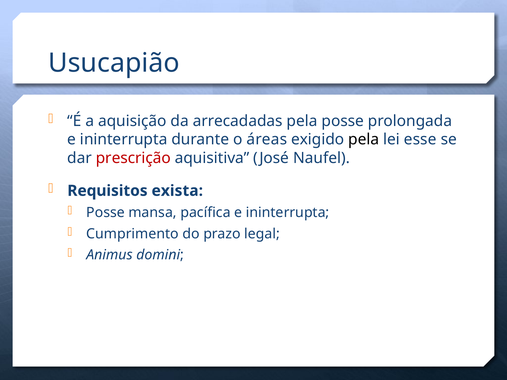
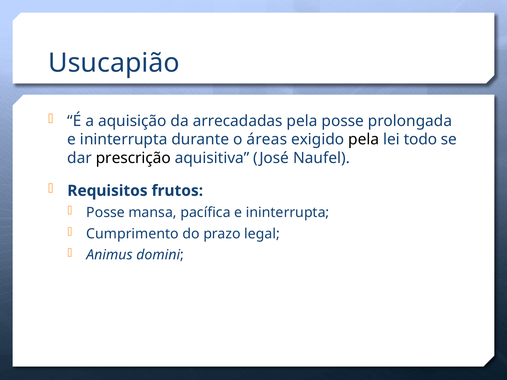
esse: esse -> todo
prescrição colour: red -> black
exista: exista -> frutos
